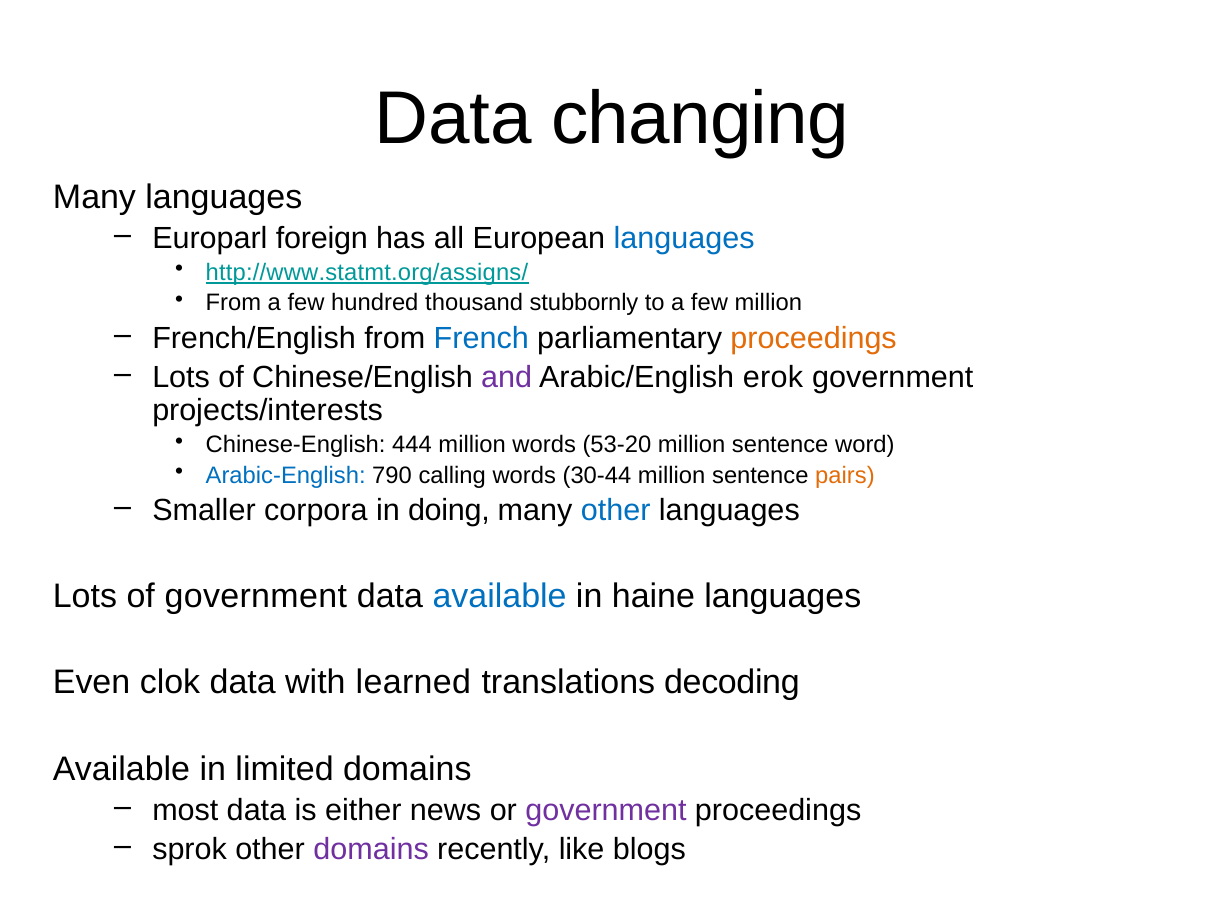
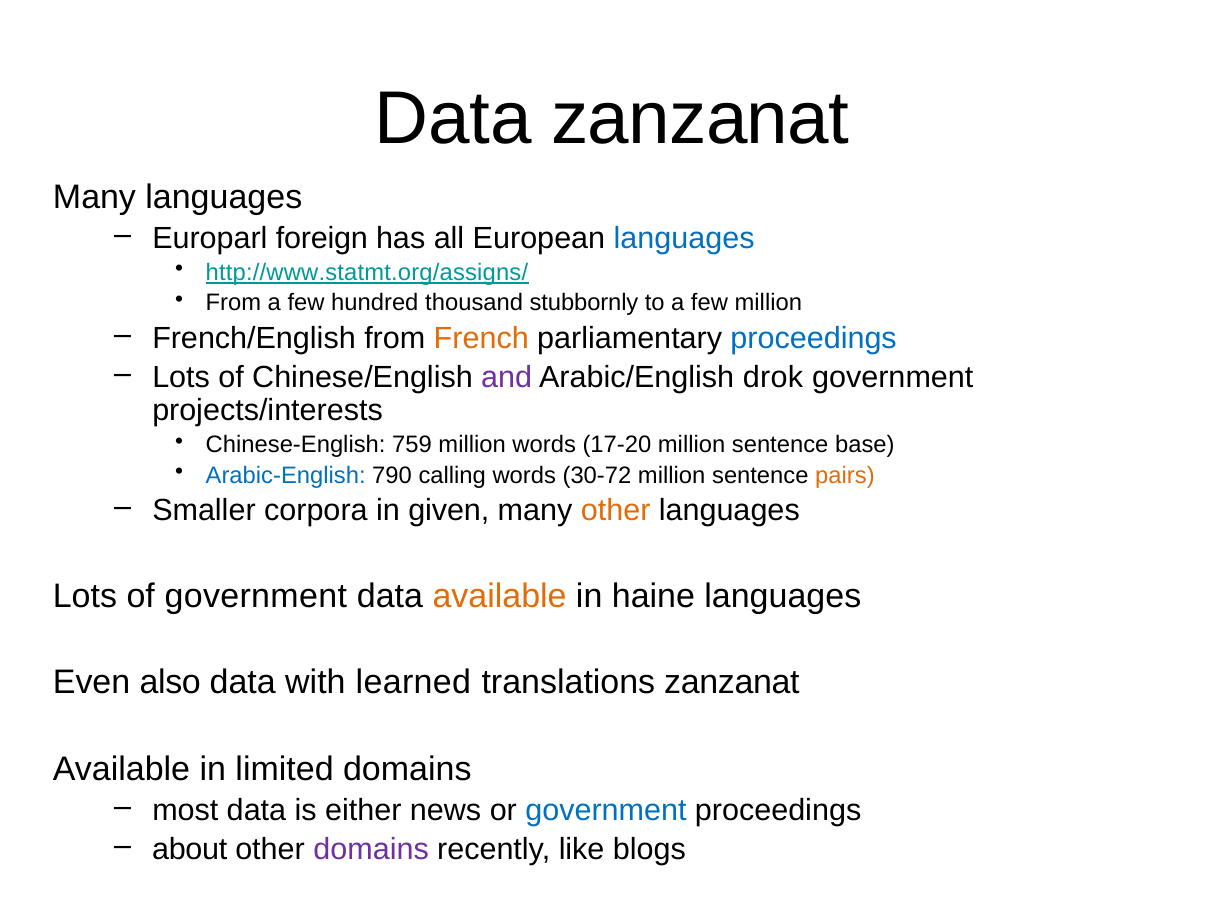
Data changing: changing -> zanzanat
French colour: blue -> orange
proceedings at (814, 338) colour: orange -> blue
erok: erok -> drok
444: 444 -> 759
53-20: 53-20 -> 17-20
word: word -> base
30-44: 30-44 -> 30-72
doing: doing -> given
other at (616, 510) colour: blue -> orange
available at (500, 596) colour: blue -> orange
clok: clok -> also
translations decoding: decoding -> zanzanat
government at (606, 810) colour: purple -> blue
sprok: sprok -> about
